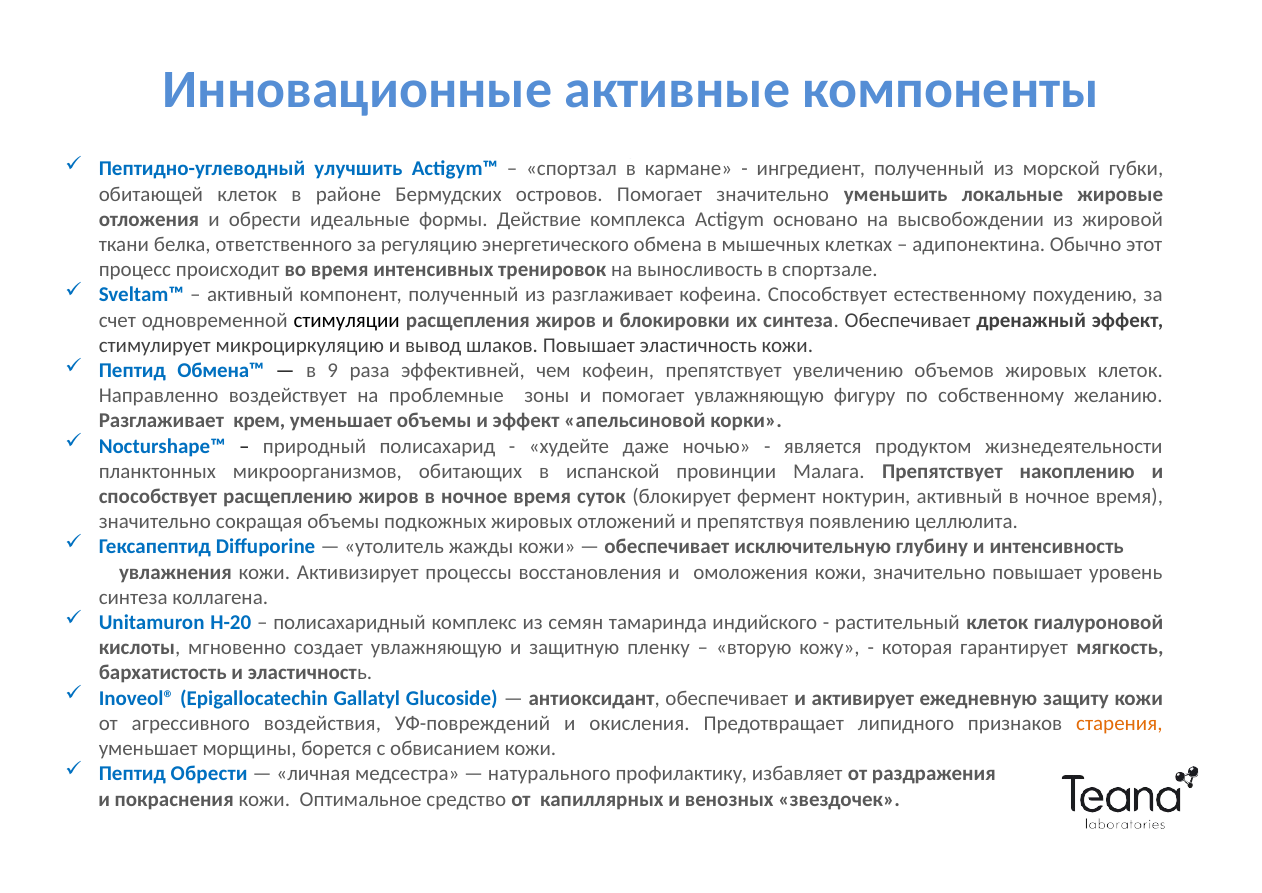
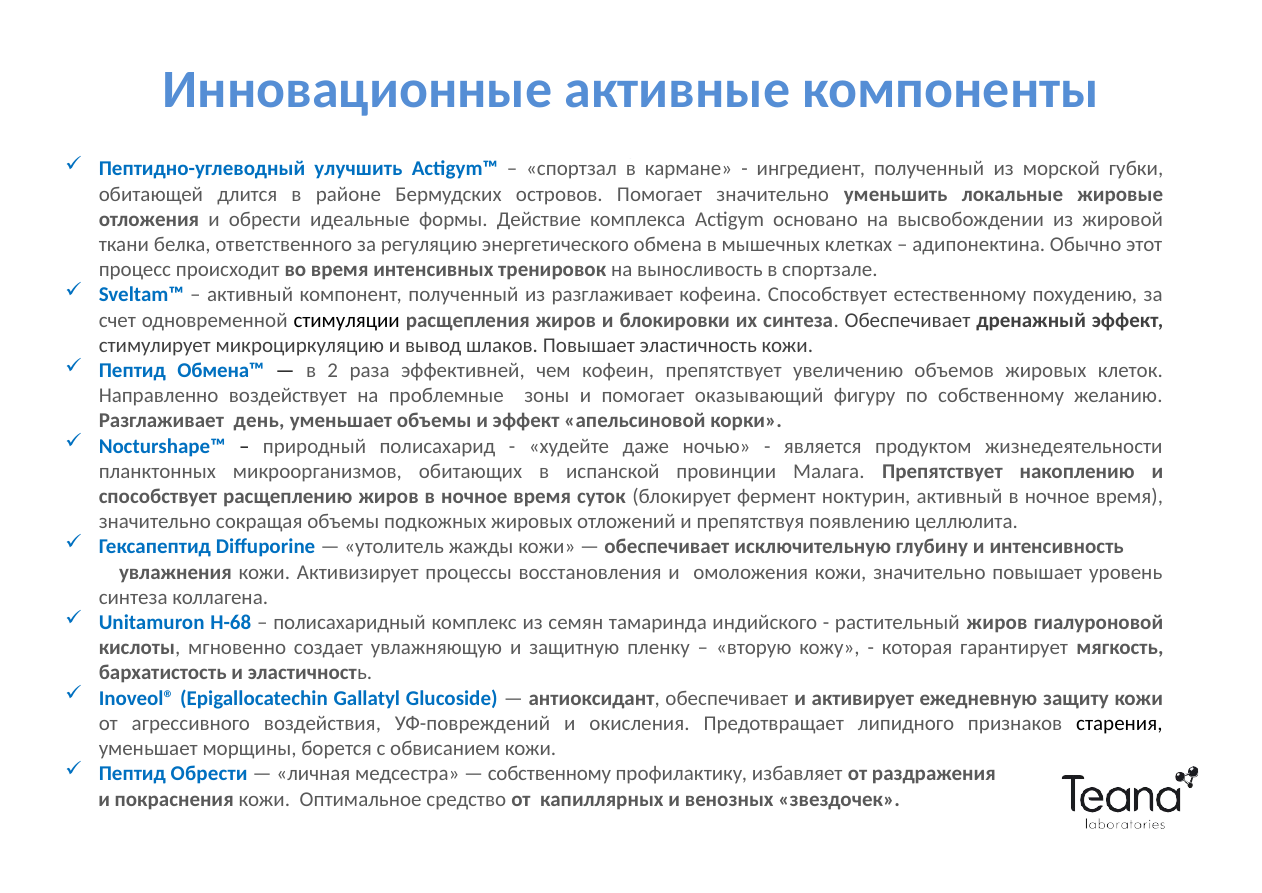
обитающей клеток: клеток -> длится
9: 9 -> 2
помогает увлажняющую: увлажняющую -> оказывающий
крем: крем -> день
H-20: H-20 -> H-68
растительный клеток: клеток -> жиров
старения colour: orange -> black
натурального at (549, 773): натурального -> собственному
